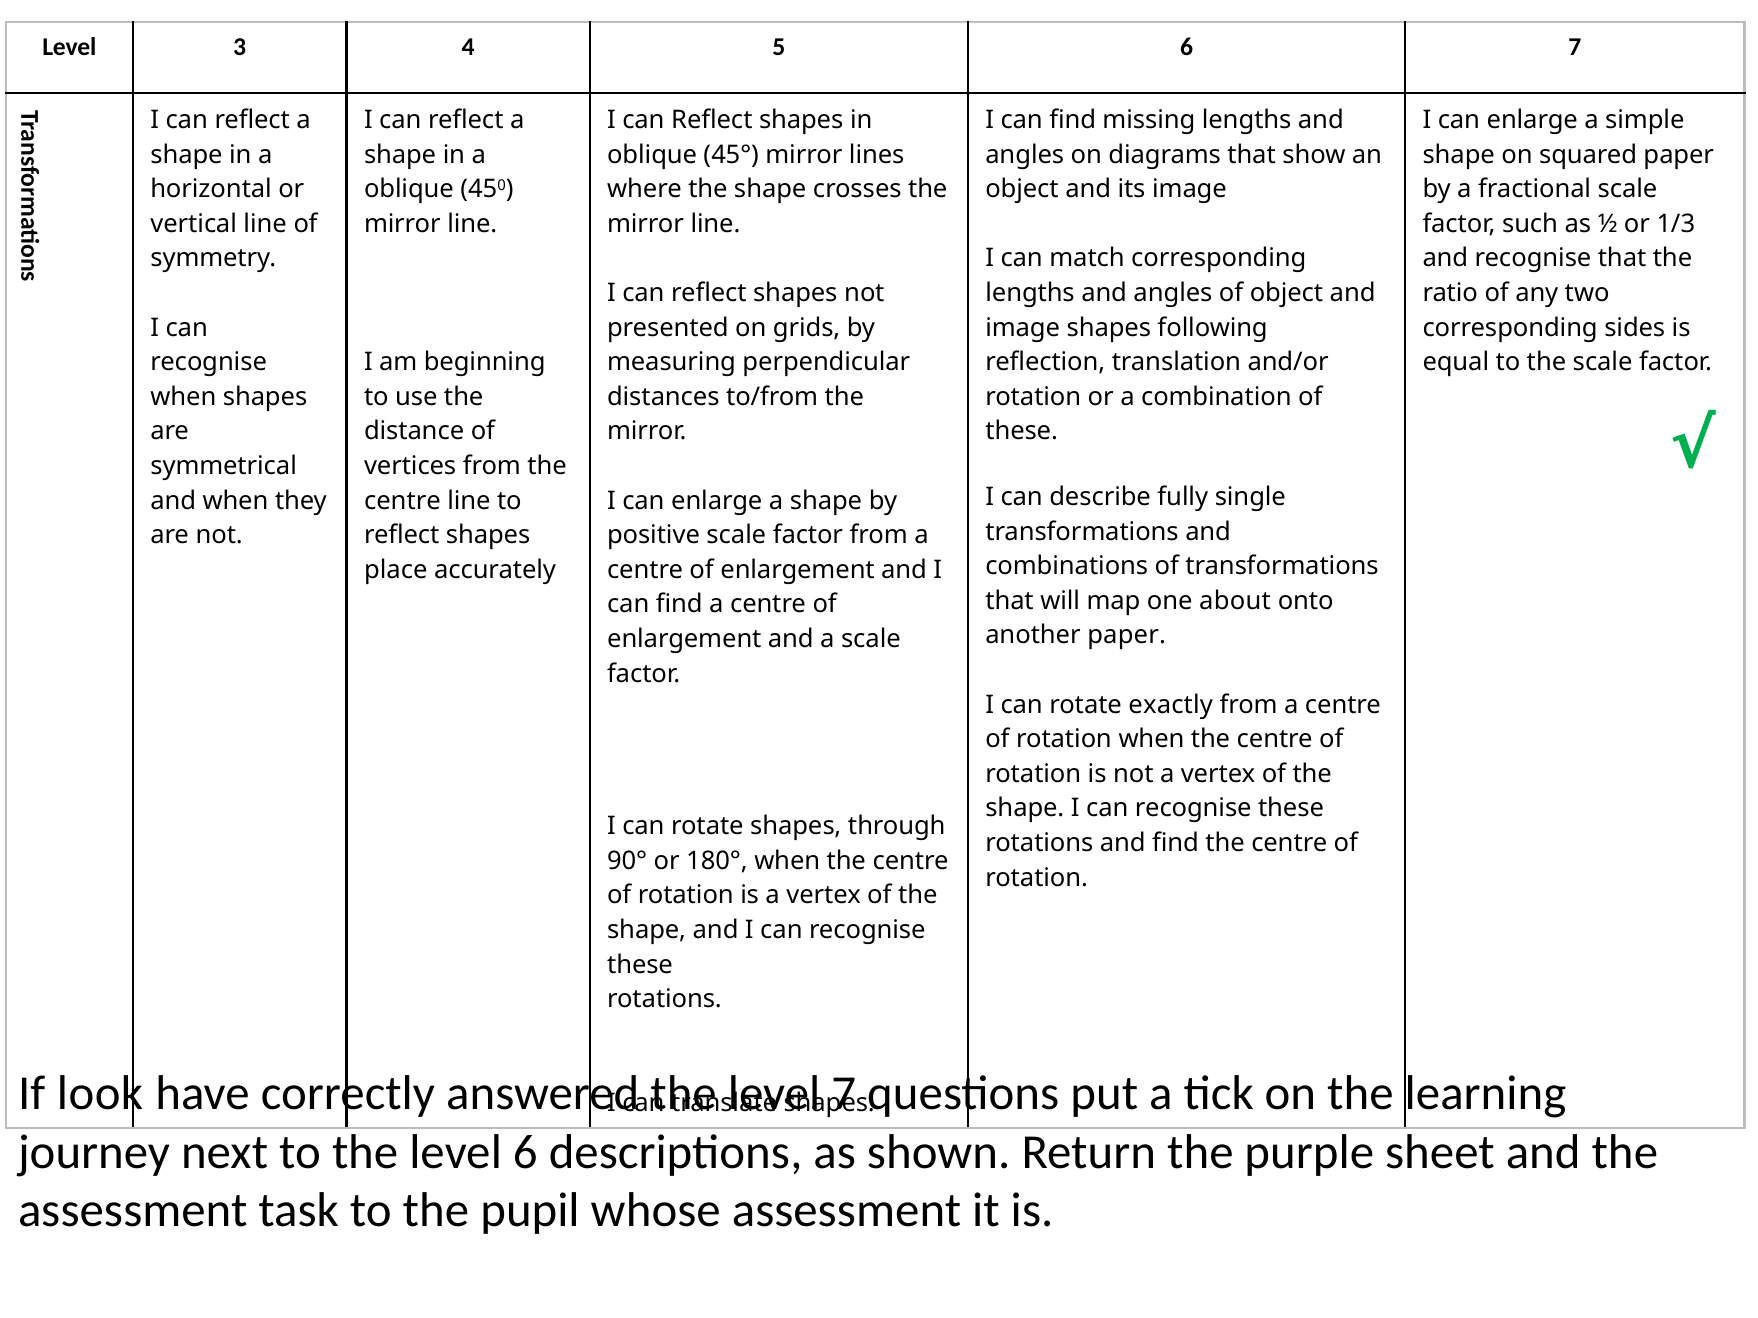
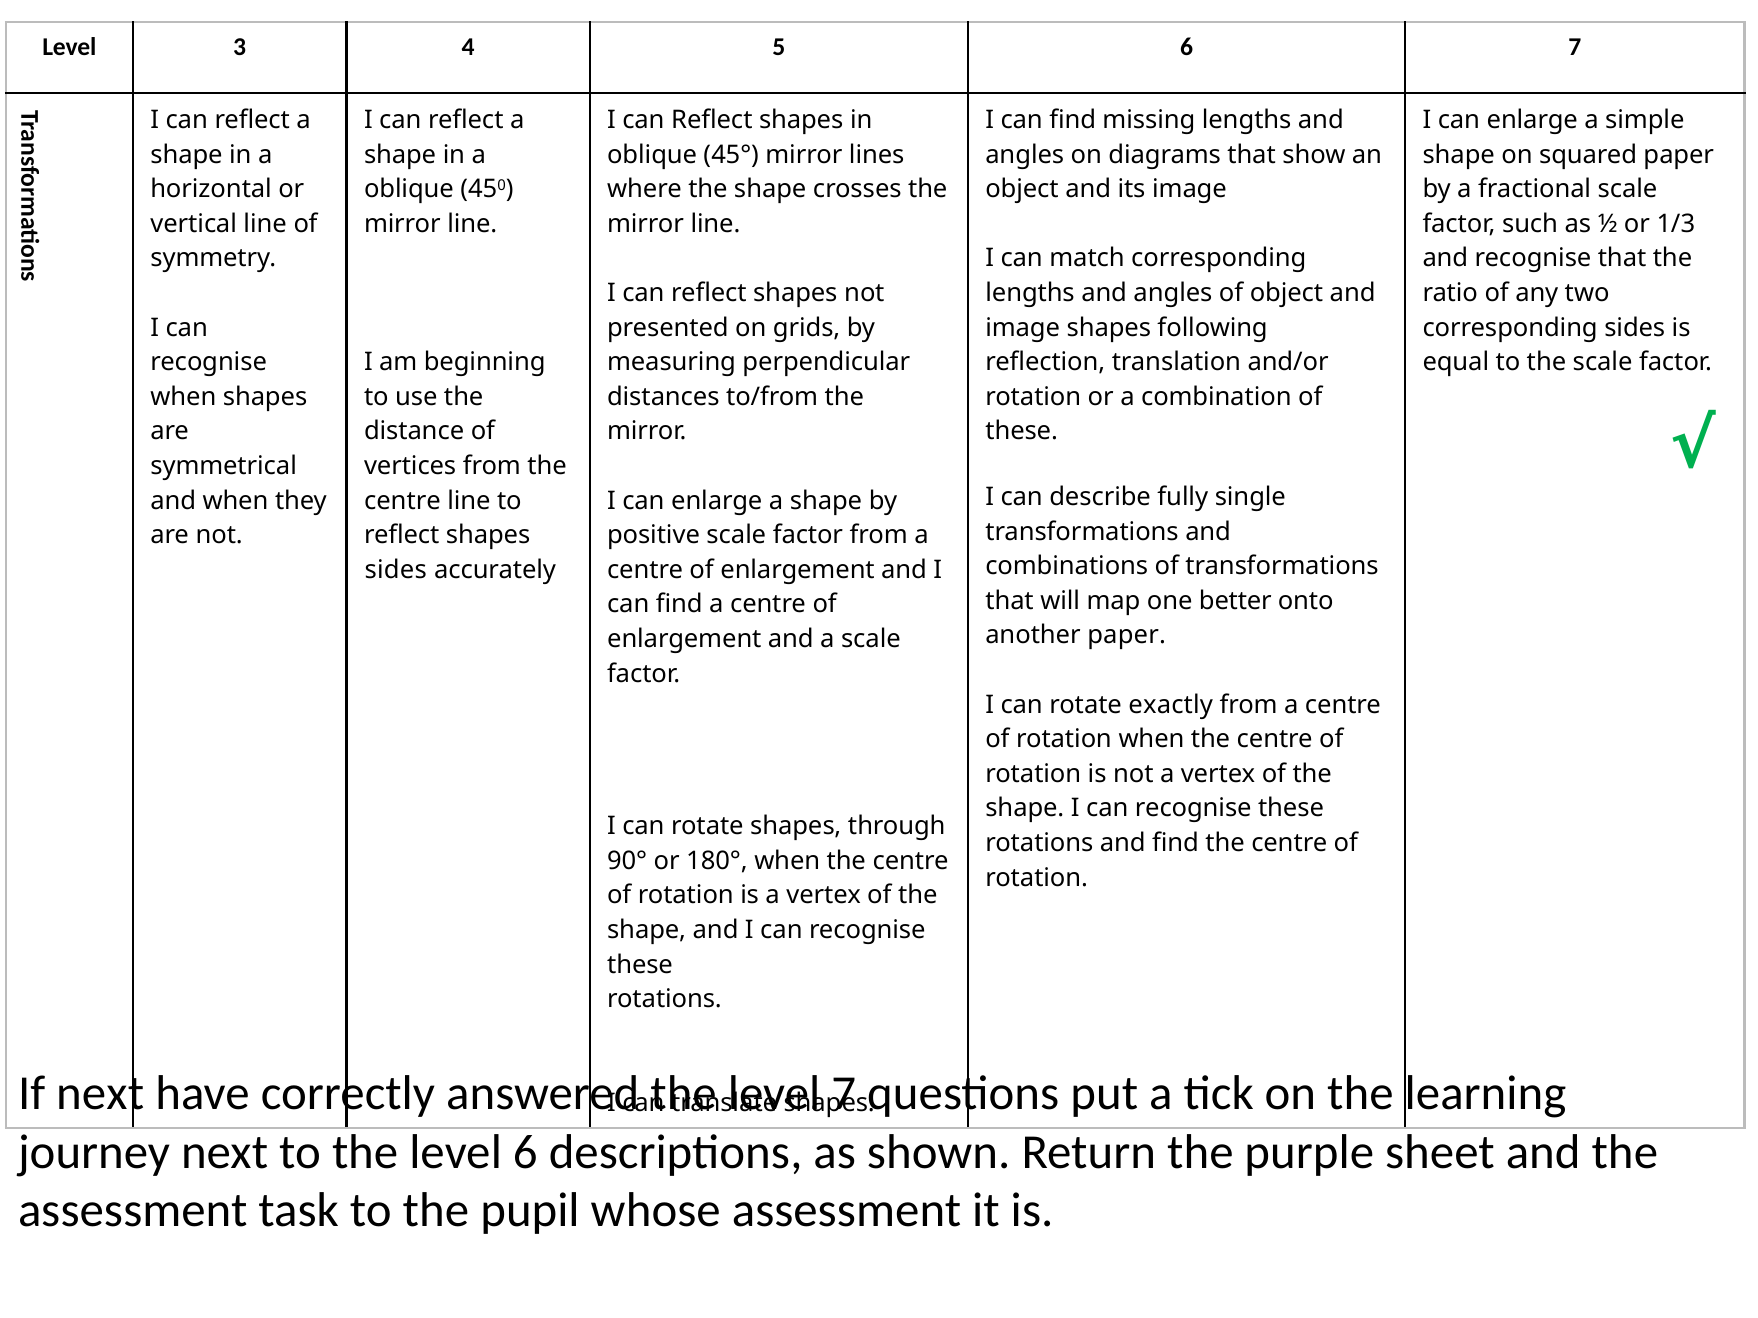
place at (396, 570): place -> sides
about: about -> better
If look: look -> next
